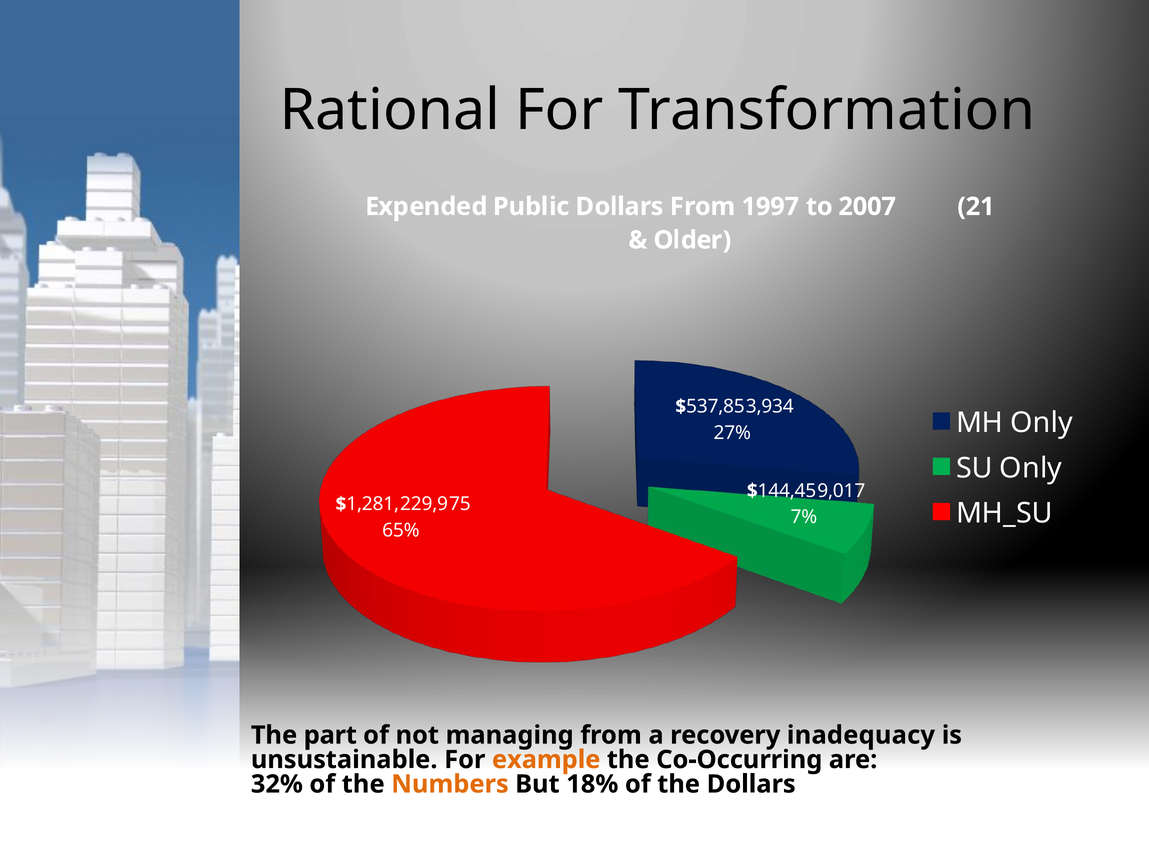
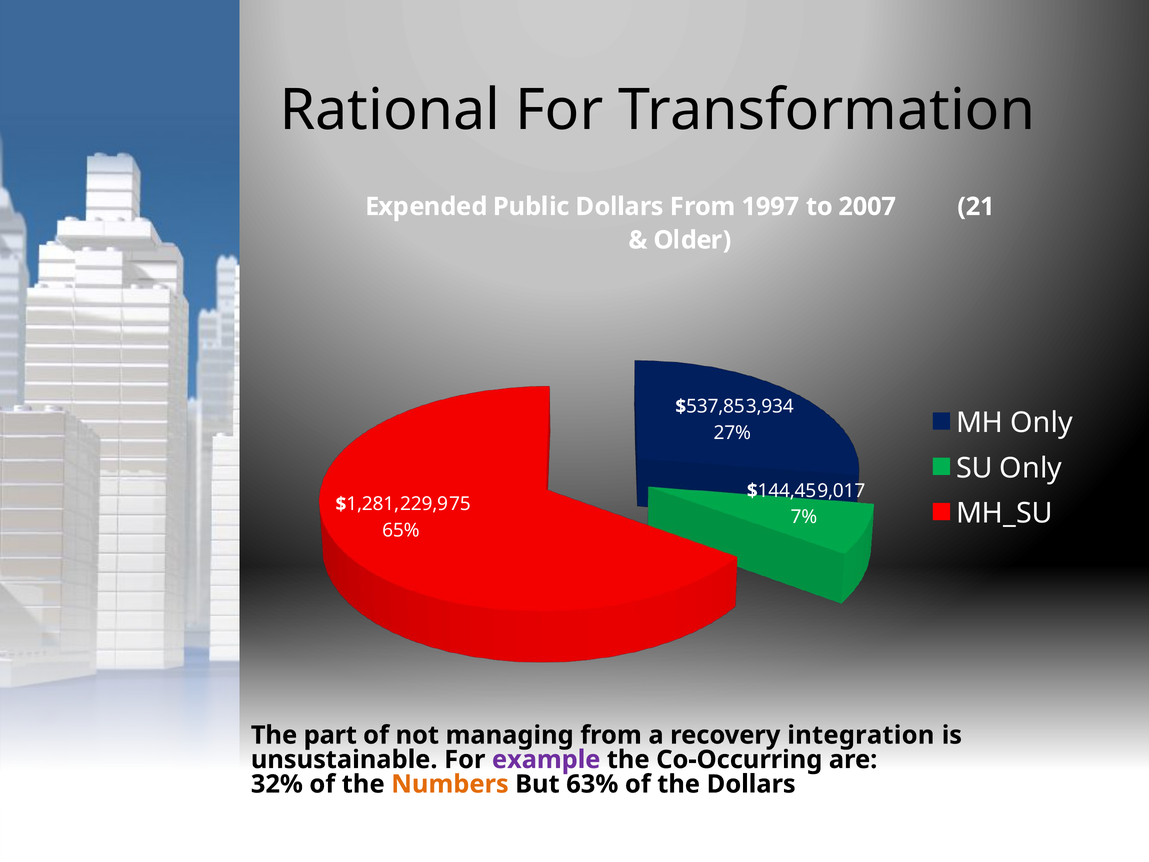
inadequacy: inadequacy -> integration
example colour: orange -> purple
18%: 18% -> 63%
